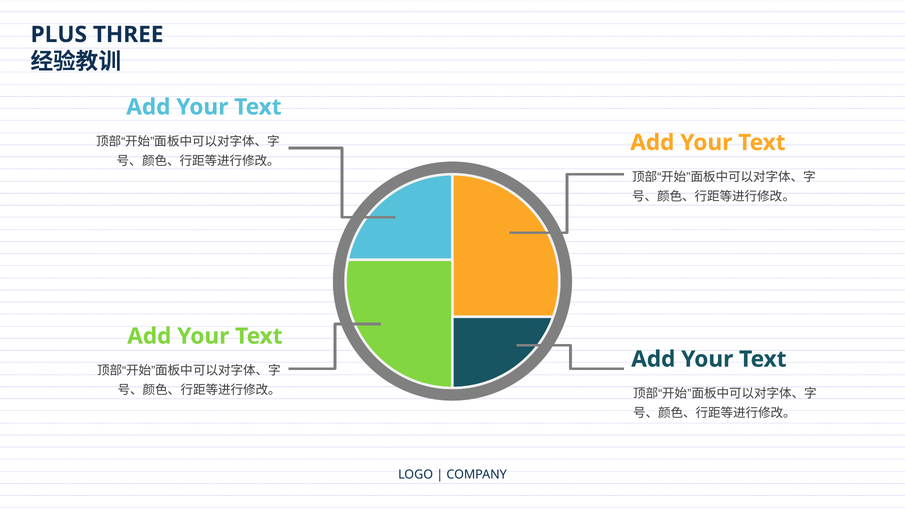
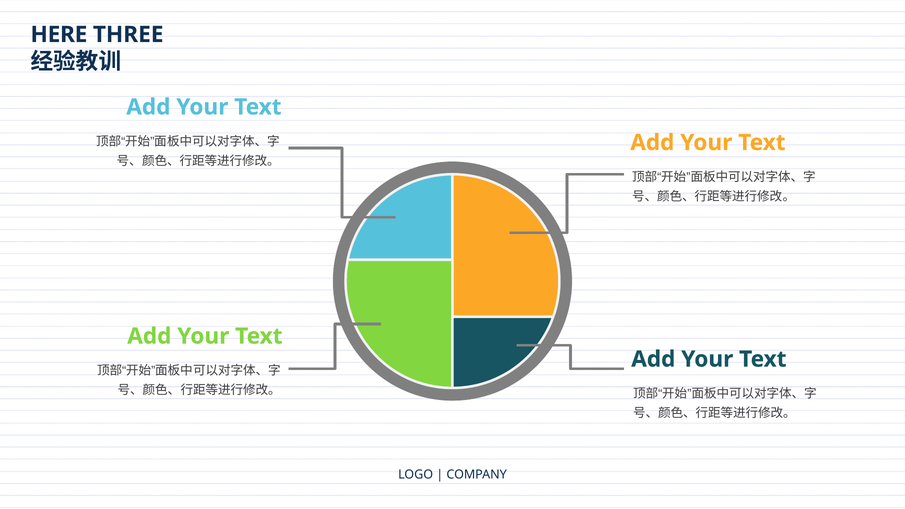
PLUS: PLUS -> HERE
